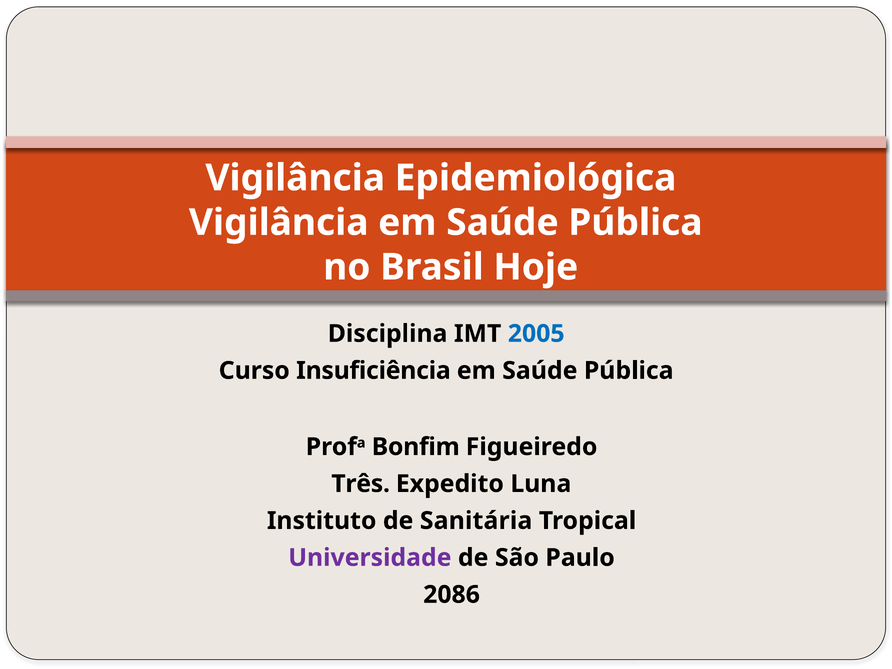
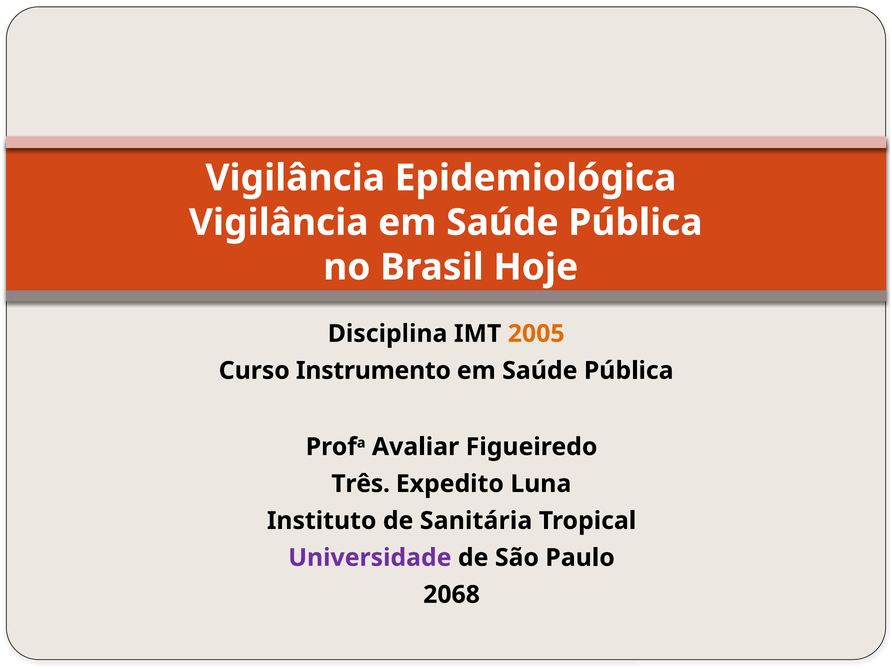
2005 colour: blue -> orange
Insuficiência: Insuficiência -> Instrumento
Bonfim: Bonfim -> Avaliar
2086: 2086 -> 2068
